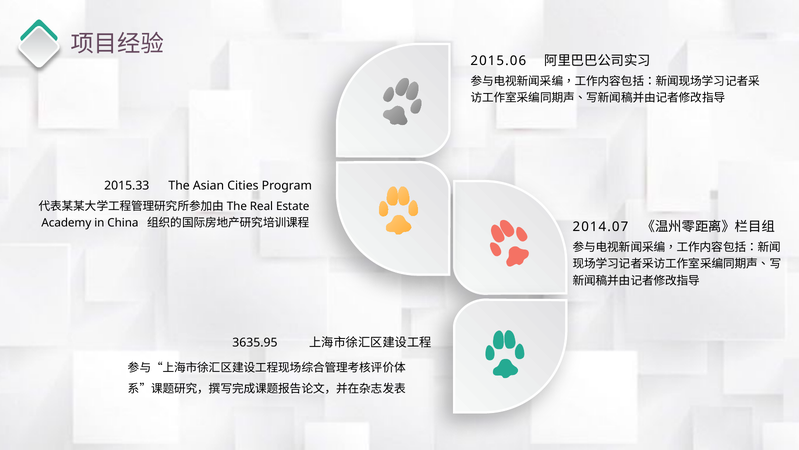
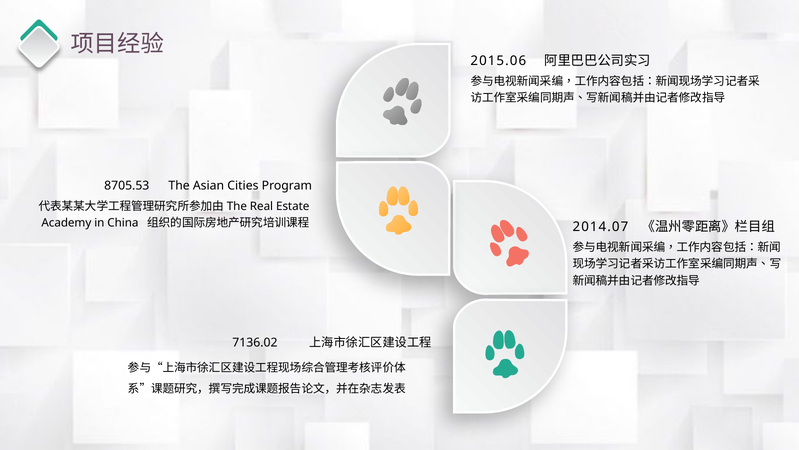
2015.33: 2015.33 -> 8705.53
3635.95: 3635.95 -> 7136.02
